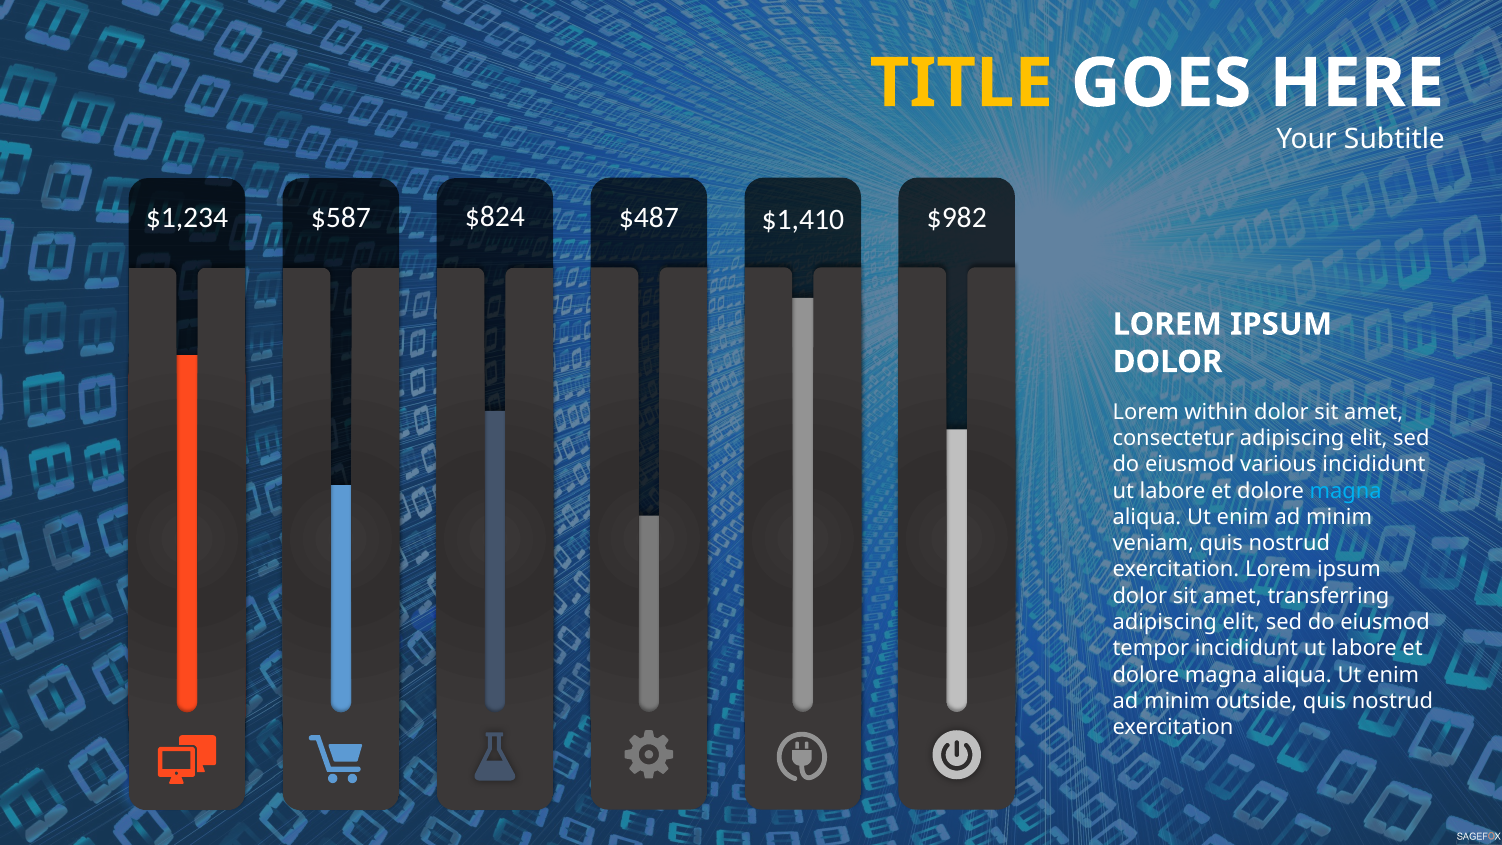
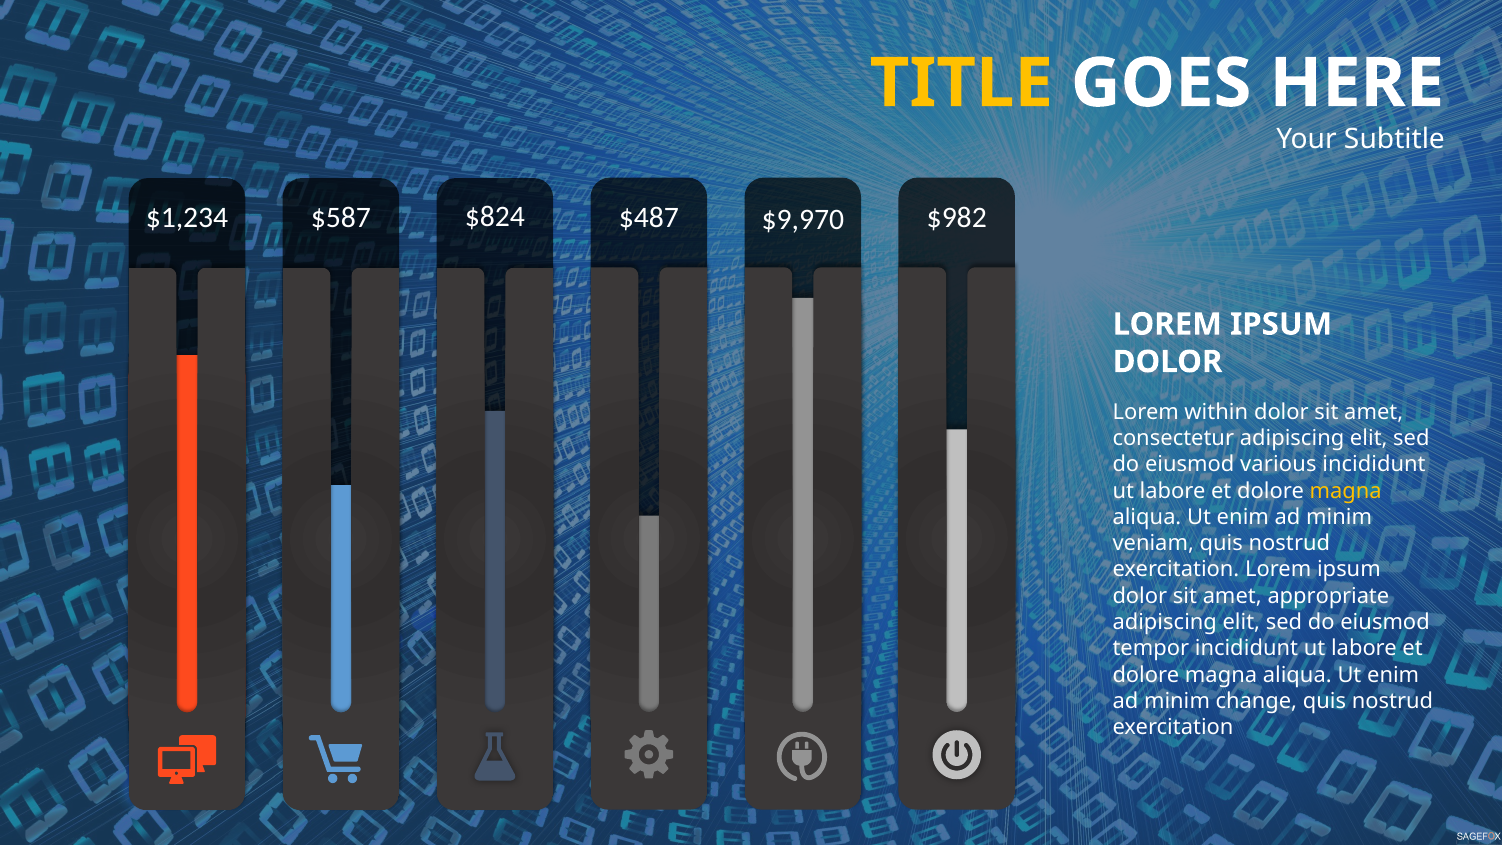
$1,410: $1,410 -> $9,970
magna at (1346, 491) colour: light blue -> yellow
transferring: transferring -> appropriate
outside: outside -> change
